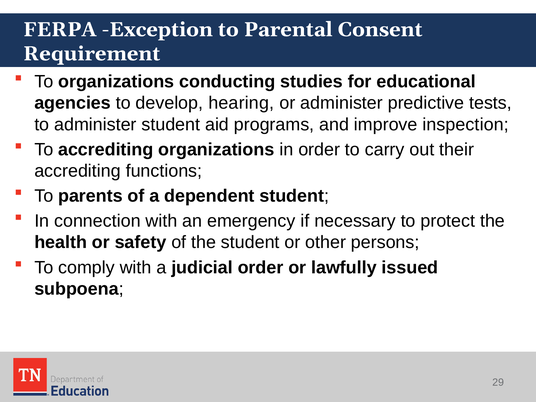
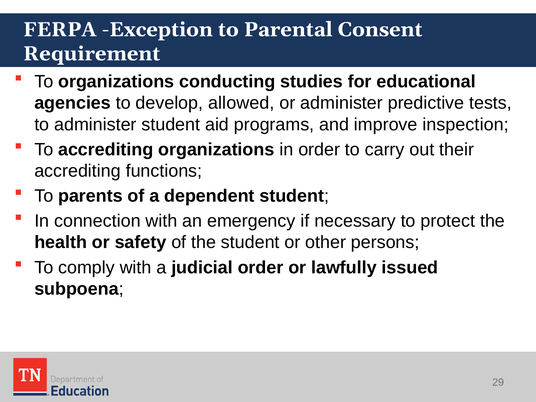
hearing: hearing -> allowed
